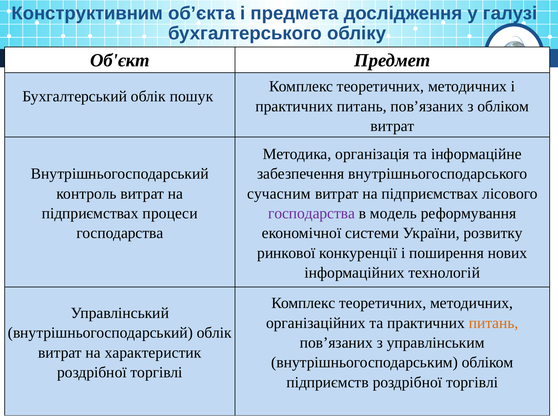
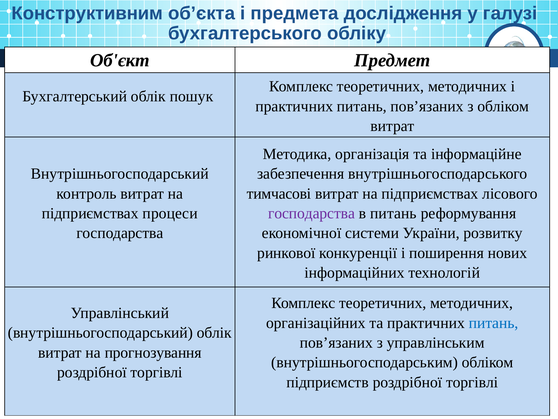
сучасним: сучасним -> тимчасові
в модель: модель -> питань
питань at (494, 323) colour: orange -> blue
характеристик: характеристик -> прогнозування
